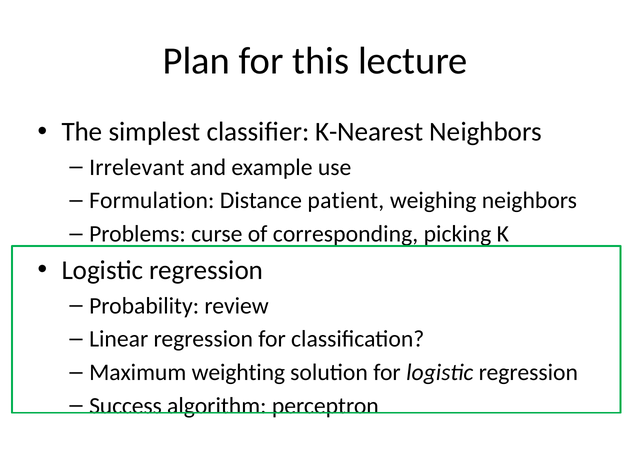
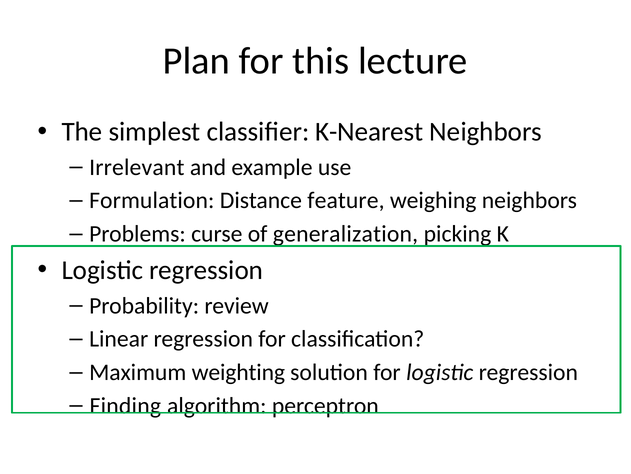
patient: patient -> feature
corresponding: corresponding -> generalization
Success: Success -> Finding
